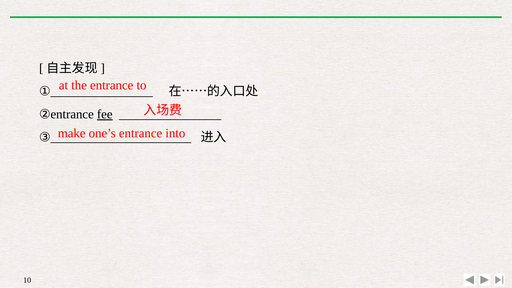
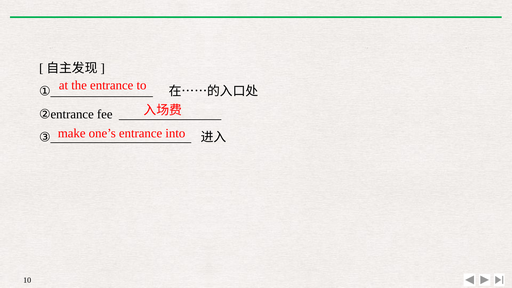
fee underline: present -> none
